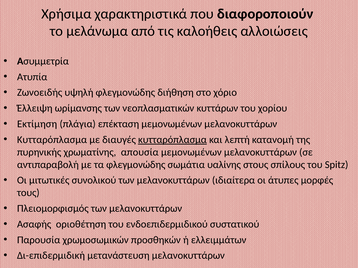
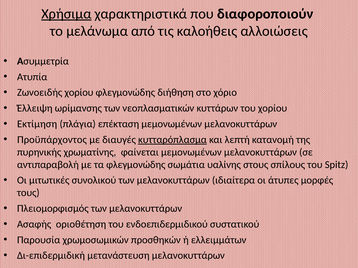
Χρήσιμα underline: none -> present
Ζωνοειδής υψηλή: υψηλή -> χορίου
Κυτταρόπλασμα at (52, 140): Κυτταρόπλασμα -> Προϋπάρχοντος
απουσία: απουσία -> φαίνεται
